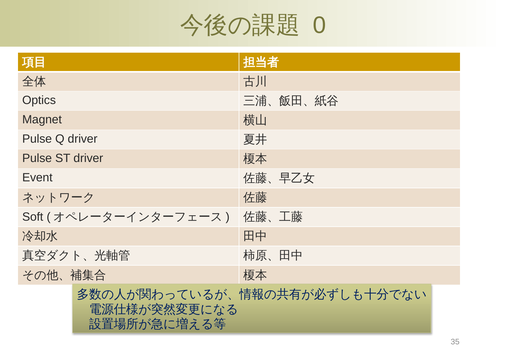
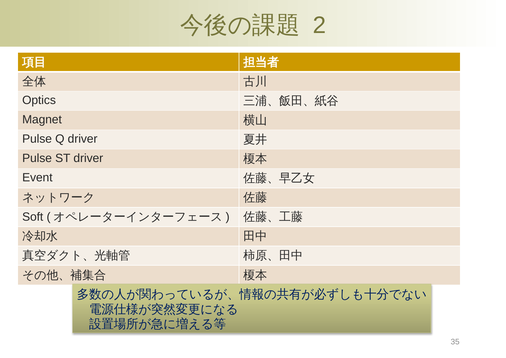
0: 0 -> 2
